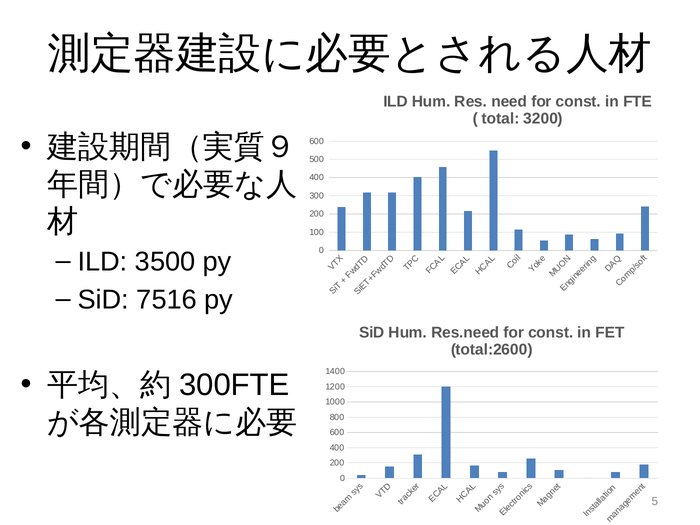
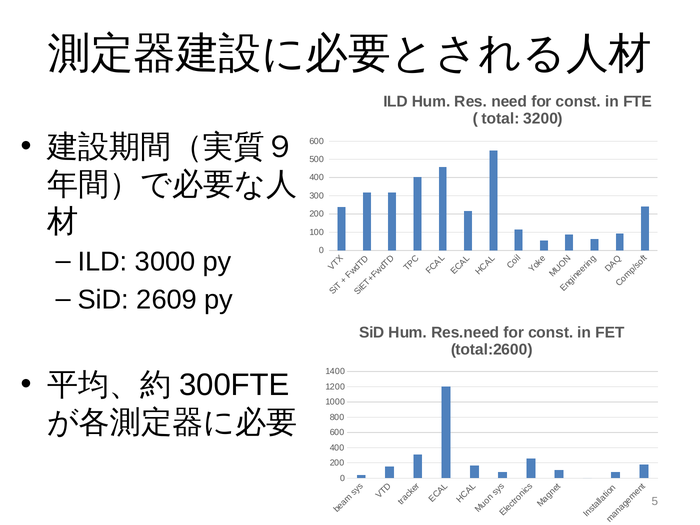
3500: 3500 -> 3000
7516: 7516 -> 2609
